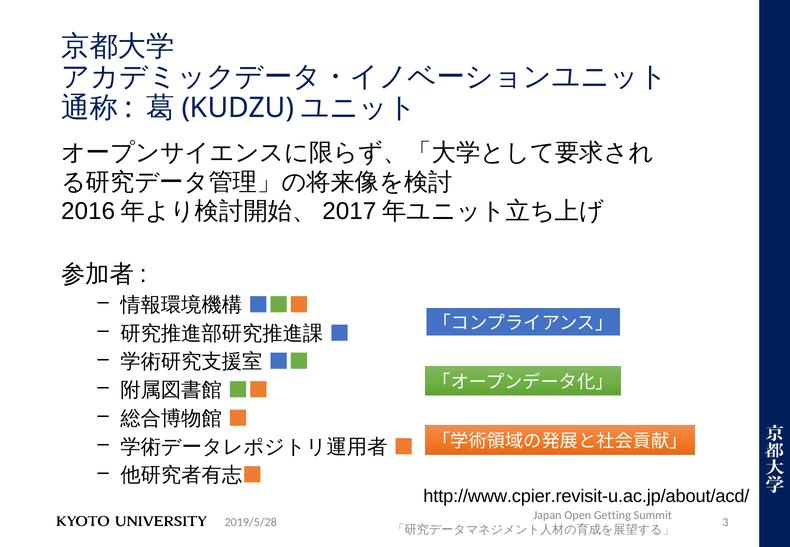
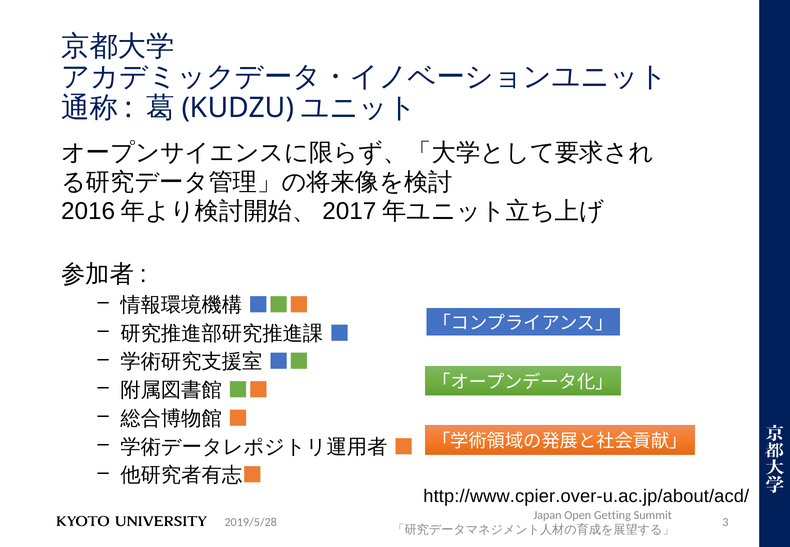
http://www.cpier.revisit-u.ac.jp/about/acd/: http://www.cpier.revisit-u.ac.jp/about/acd/ -> http://www.cpier.over-u.ac.jp/about/acd/
